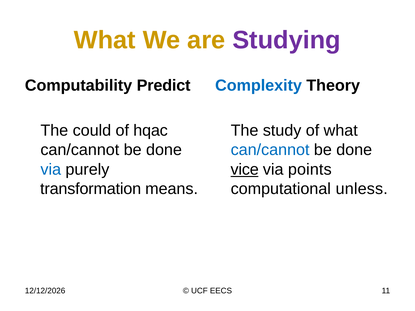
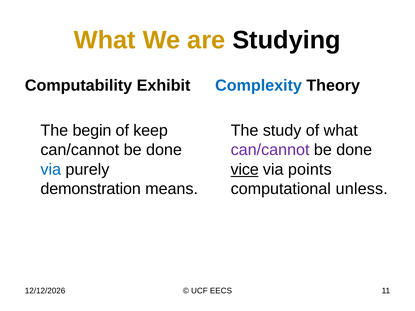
Studying colour: purple -> black
Predict: Predict -> Exhibit
could: could -> begin
hqac: hqac -> keep
can/cannot at (270, 150) colour: blue -> purple
transformation: transformation -> demonstration
